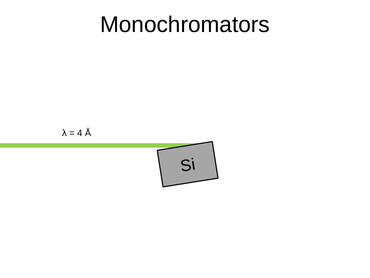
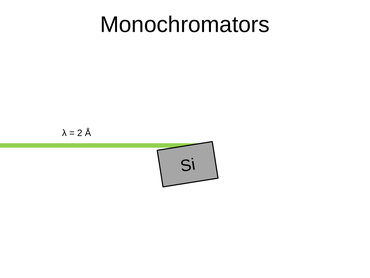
4: 4 -> 2
